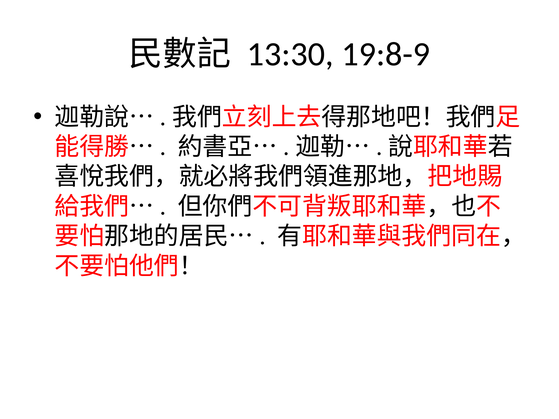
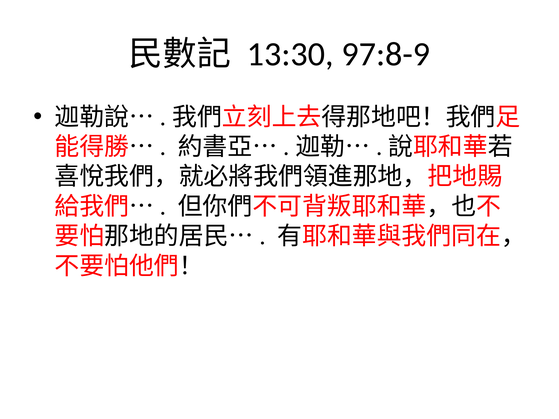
19:8-9: 19:8-9 -> 97:8-9
